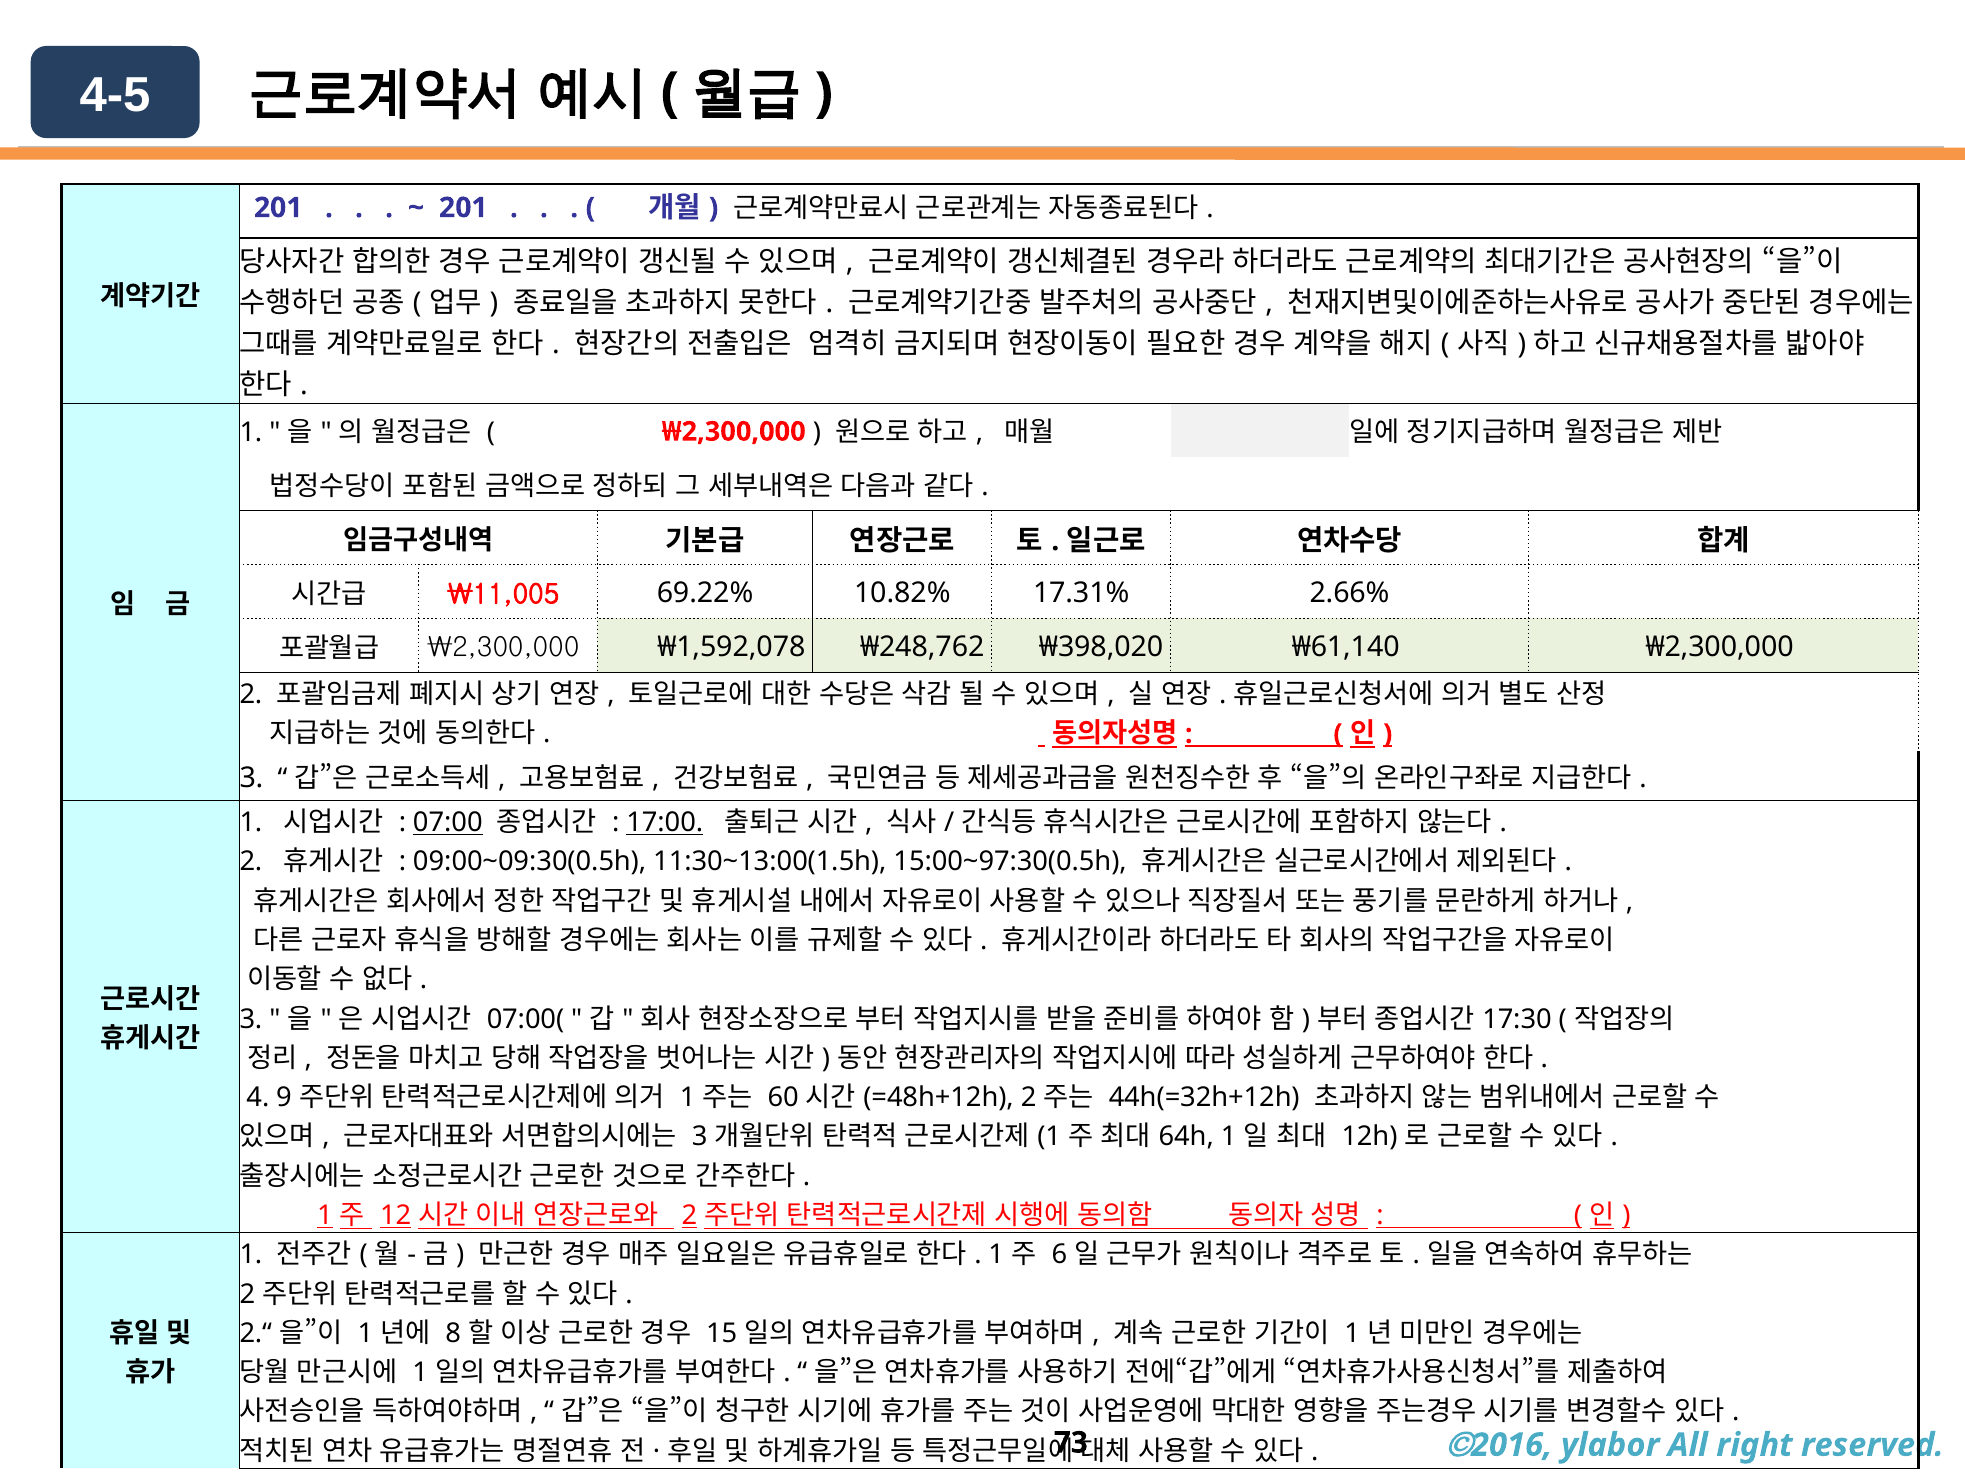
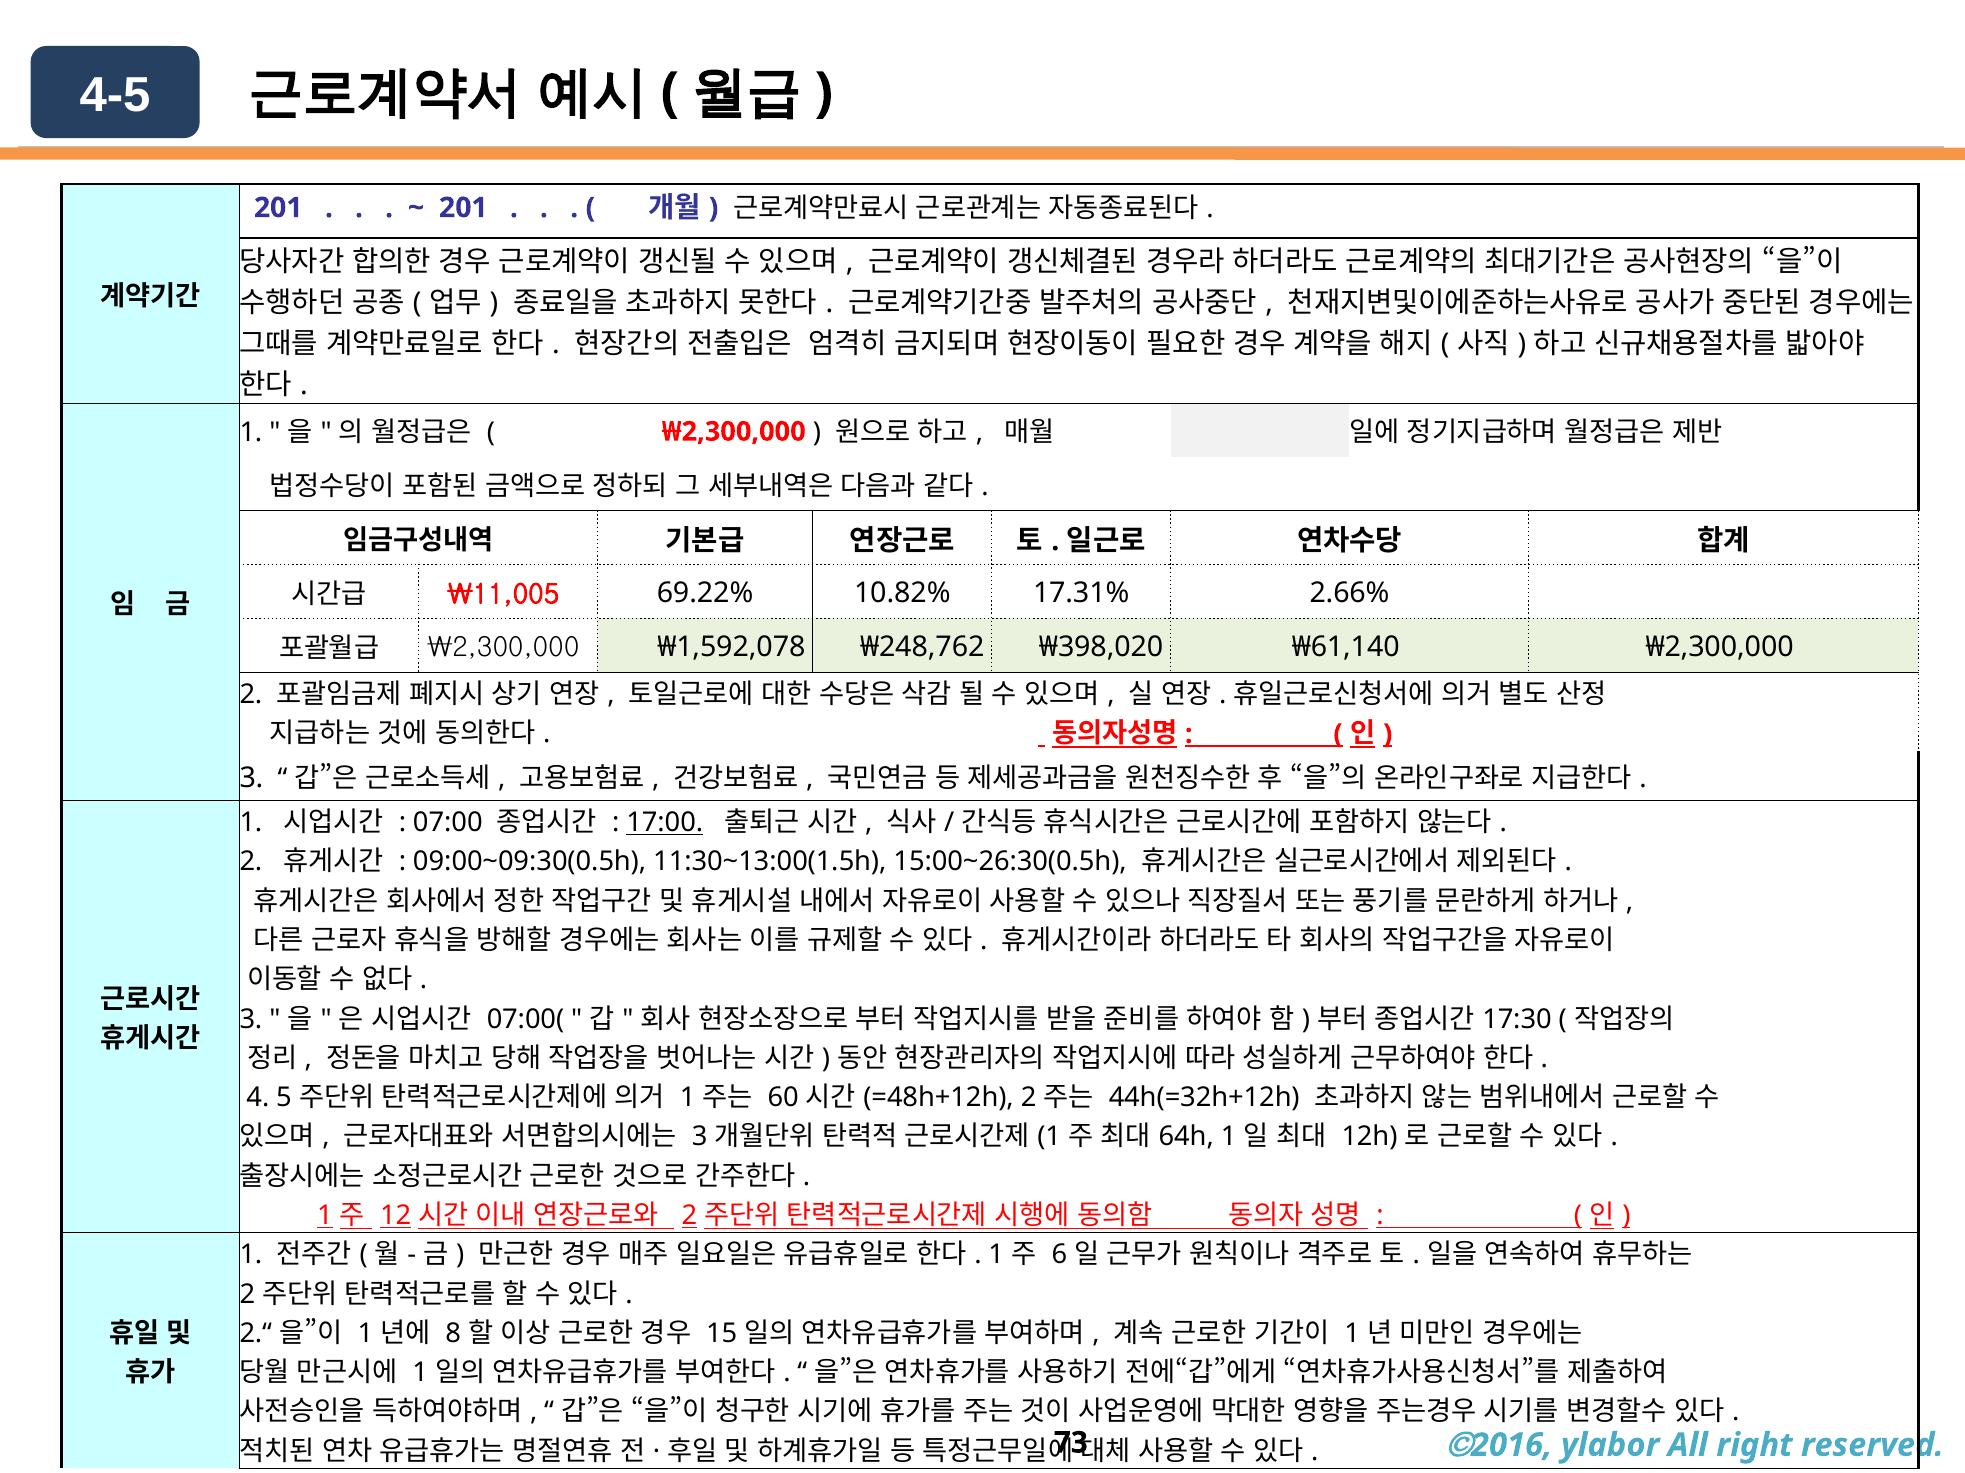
07:00 underline: present -> none
15:00~97:30(0.5h: 15:00~97:30(0.5h -> 15:00~26:30(0.5h
9: 9 -> 5
